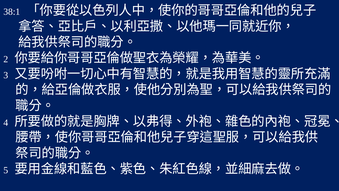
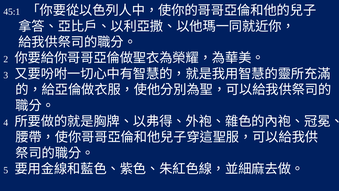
38:1: 38:1 -> 45:1
